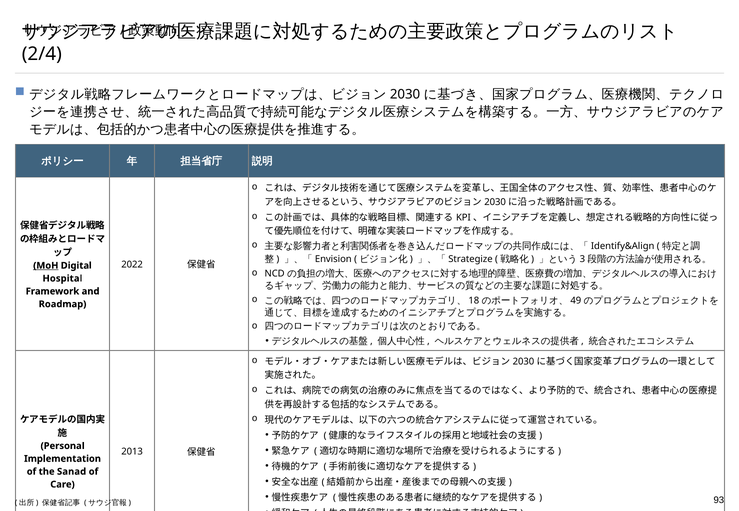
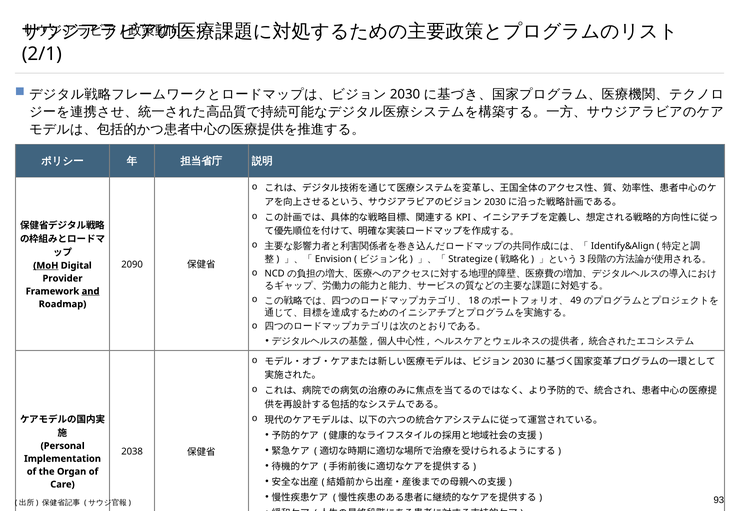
2/4: 2/4 -> 2/1
2022: 2022 -> 2090
Hospital: Hospital -> Provider
and underline: none -> present
2013: 2013 -> 2038
Sanad: Sanad -> Organ
